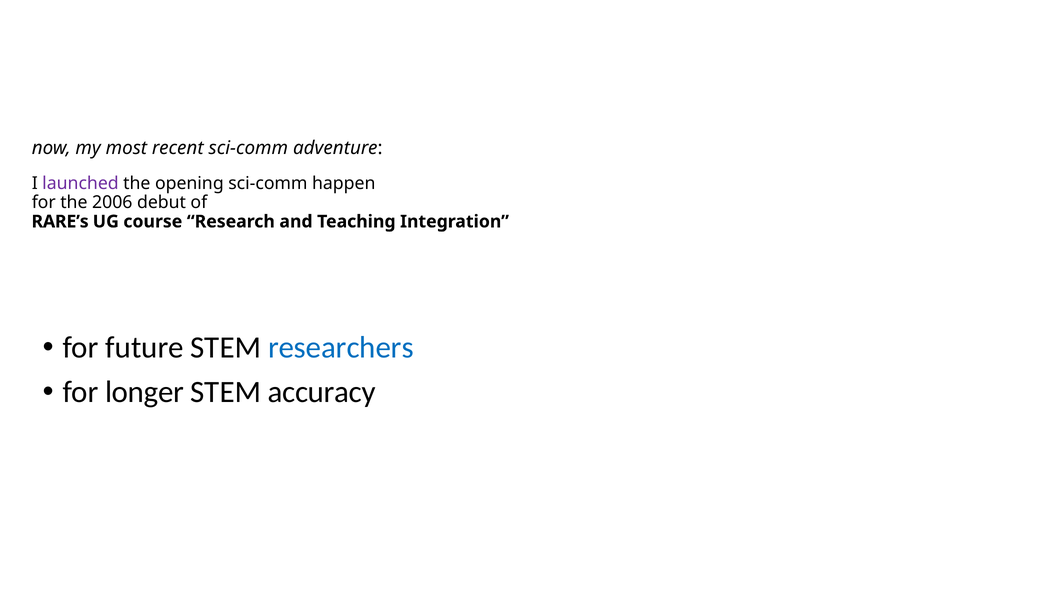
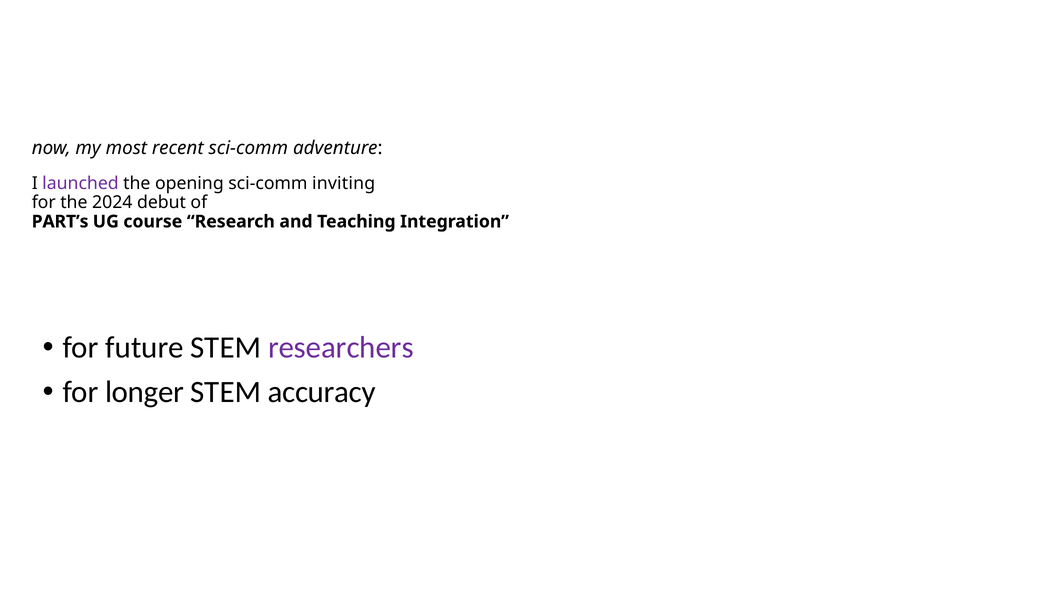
happen: happen -> inviting
2006: 2006 -> 2024
RARE’s: RARE’s -> PART’s
researchers colour: blue -> purple
